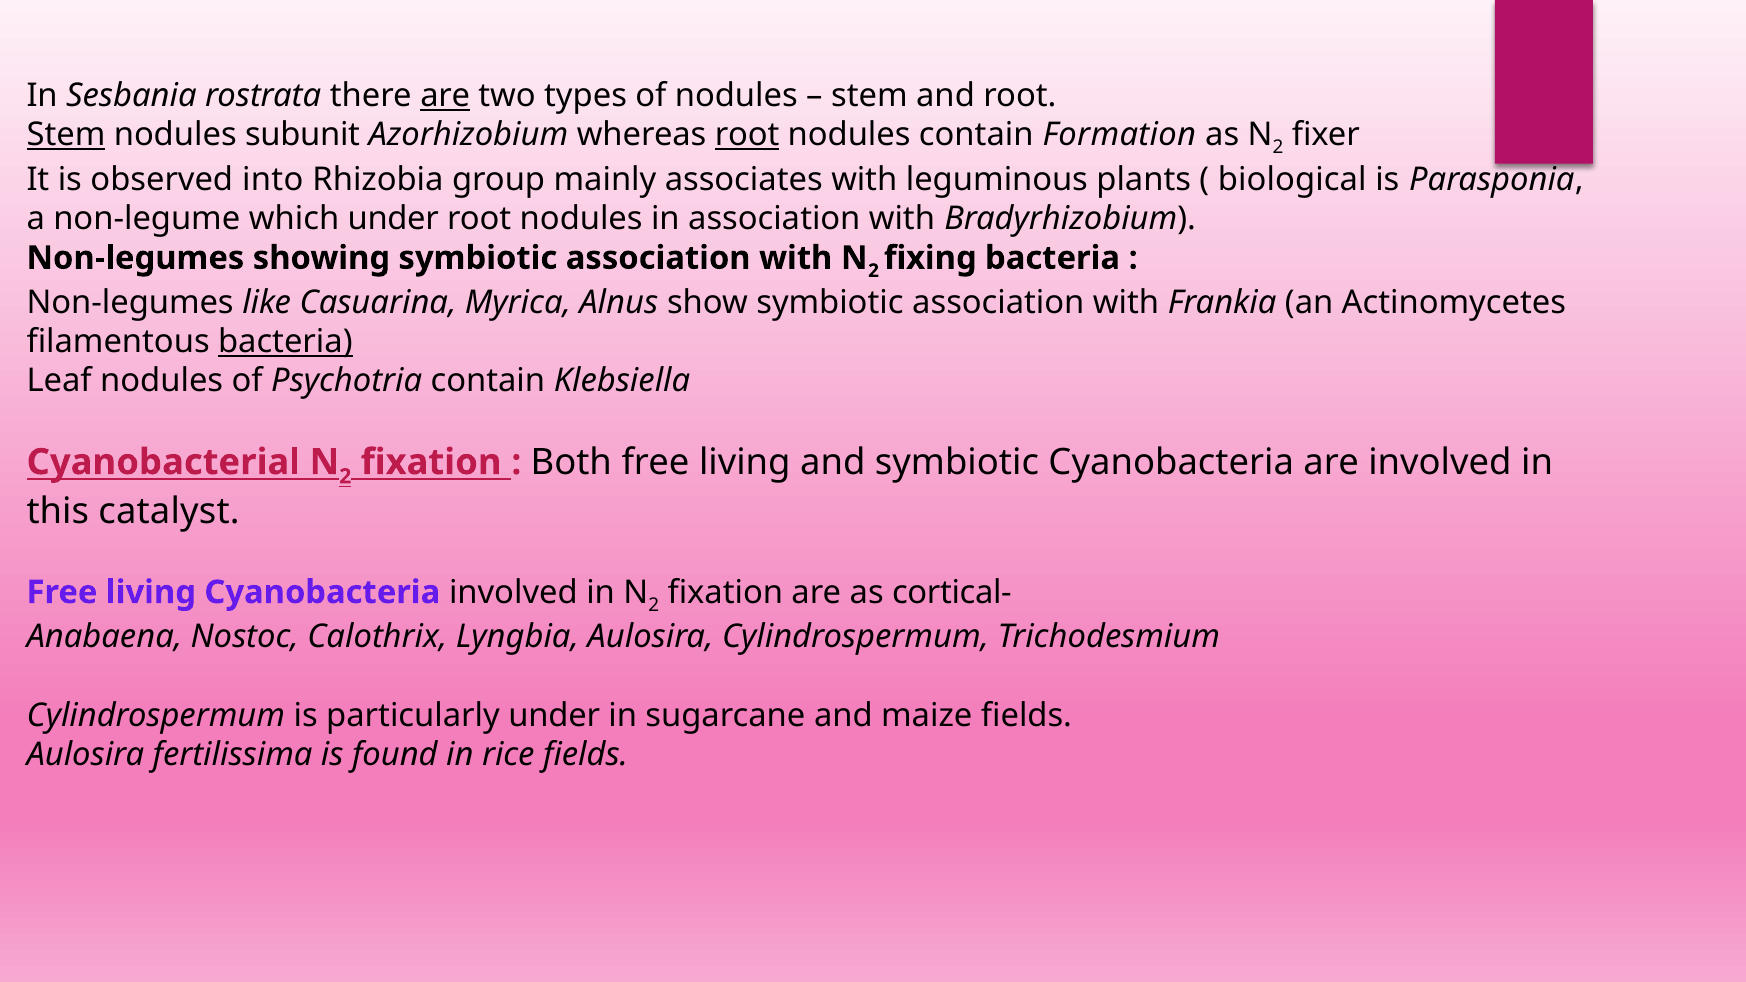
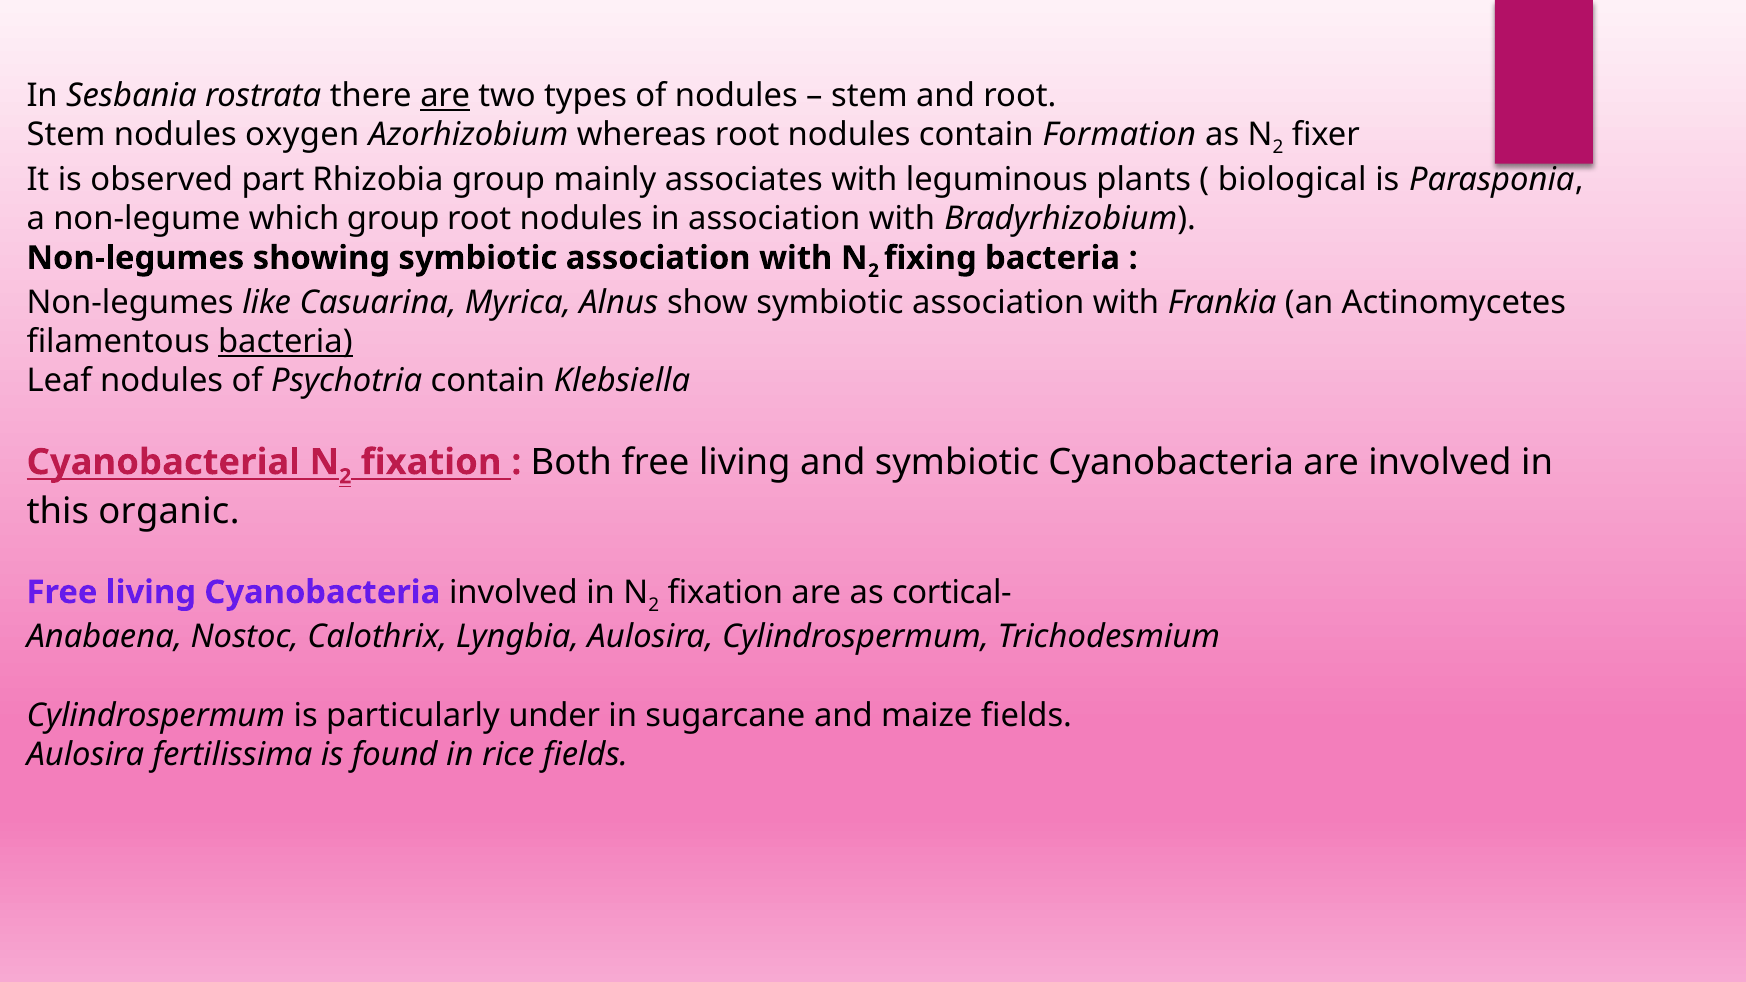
Stem at (66, 135) underline: present -> none
subunit: subunit -> oxygen
root at (747, 135) underline: present -> none
into: into -> part
which under: under -> group
catalyst: catalyst -> organic
